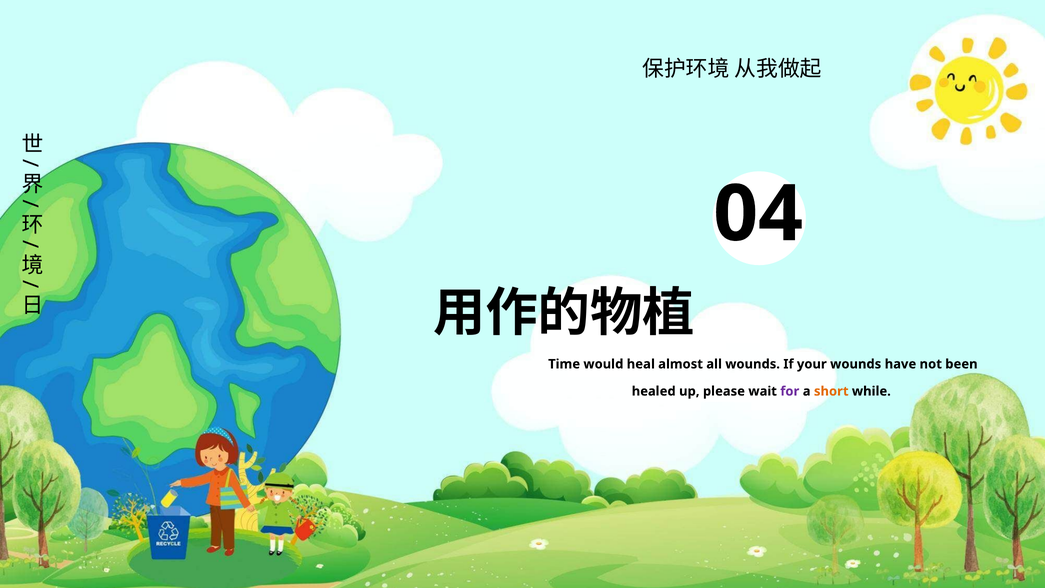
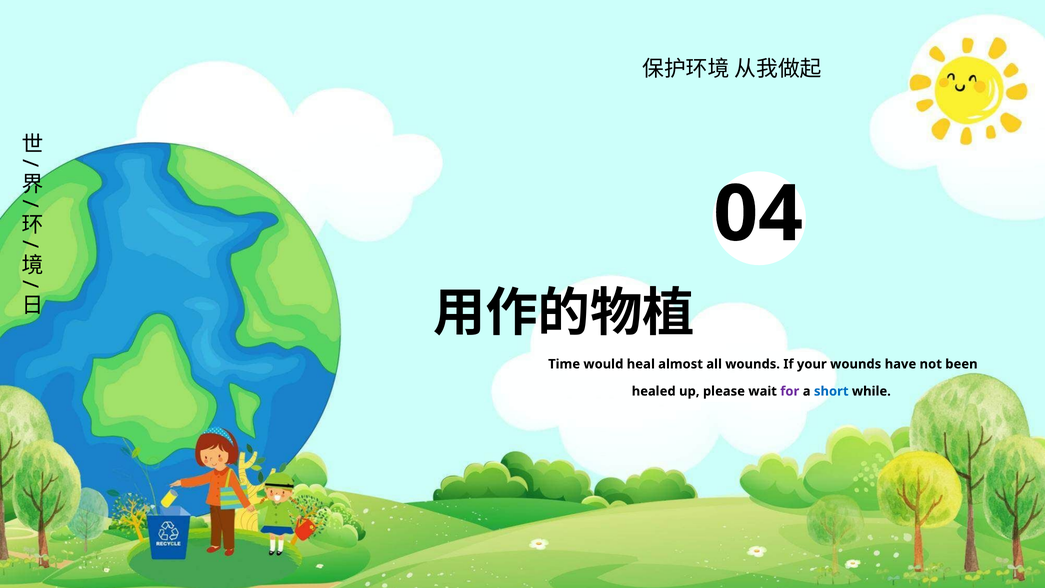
short colour: orange -> blue
